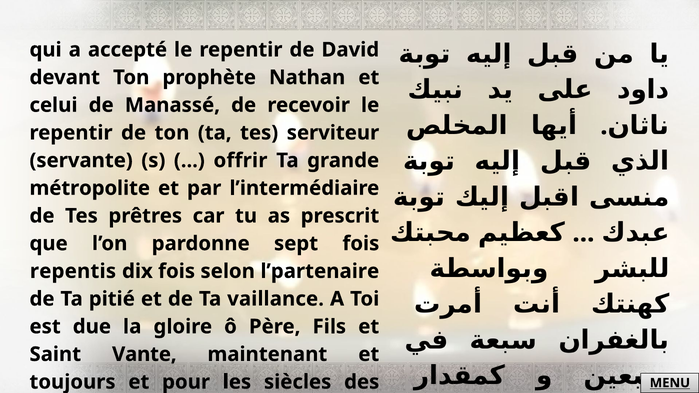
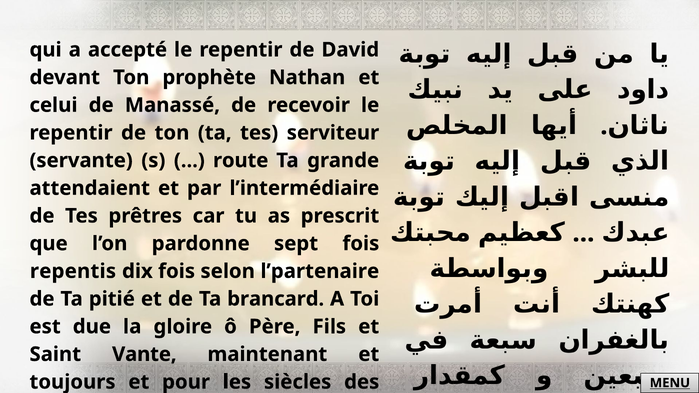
offrir: offrir -> route
métropolite: métropolite -> attendaient
vaillance: vaillance -> brancard
